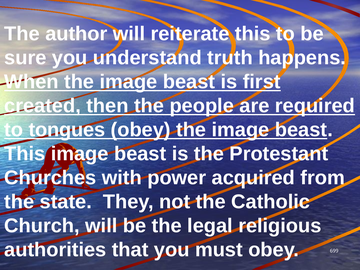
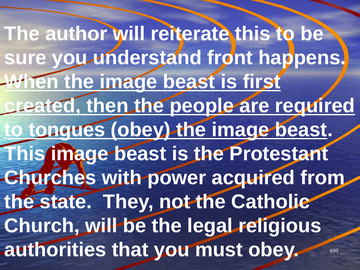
truth: truth -> front
